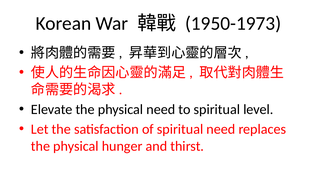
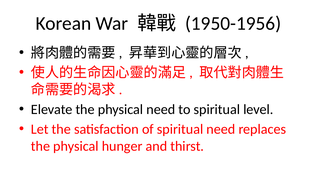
1950-1973: 1950-1973 -> 1950-1956
